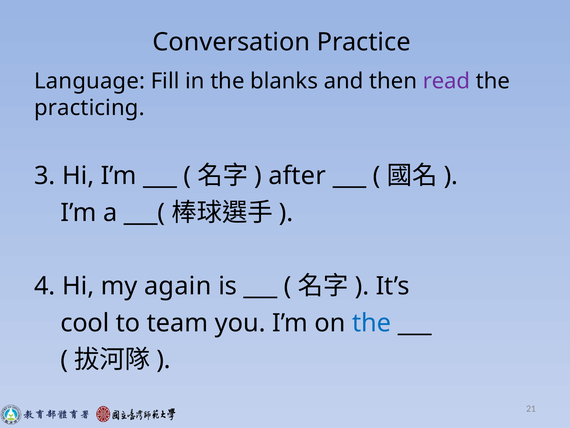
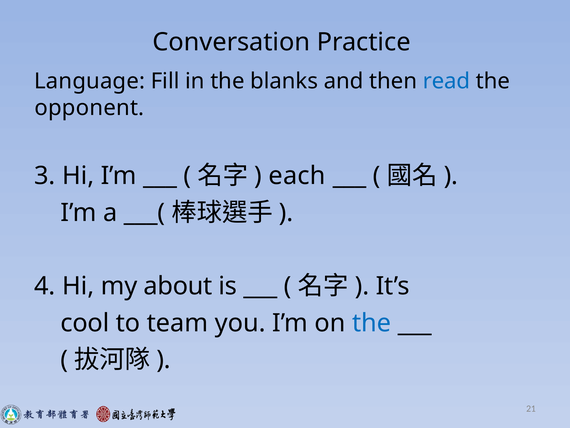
read colour: purple -> blue
practicing: practicing -> opponent
after: after -> each
again: again -> about
